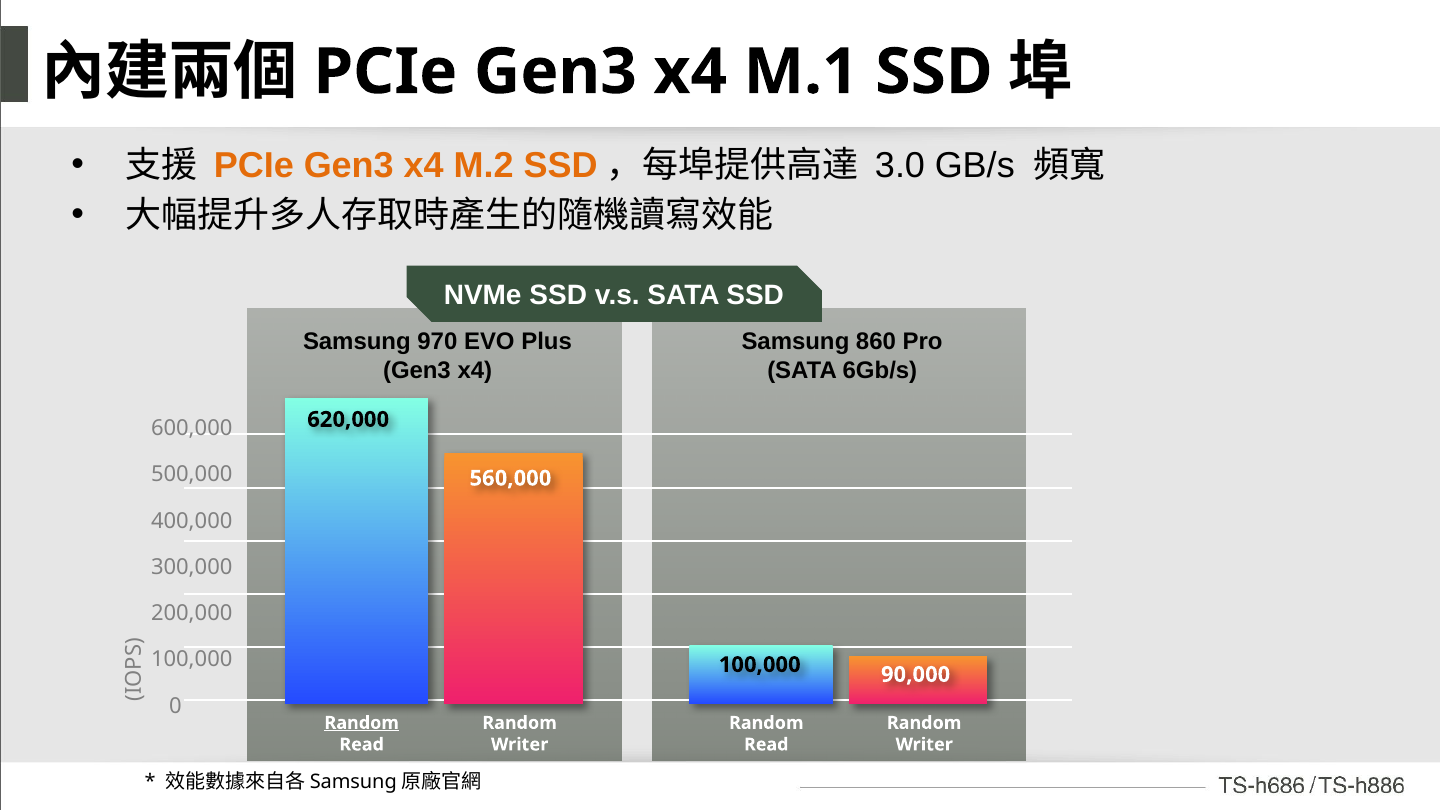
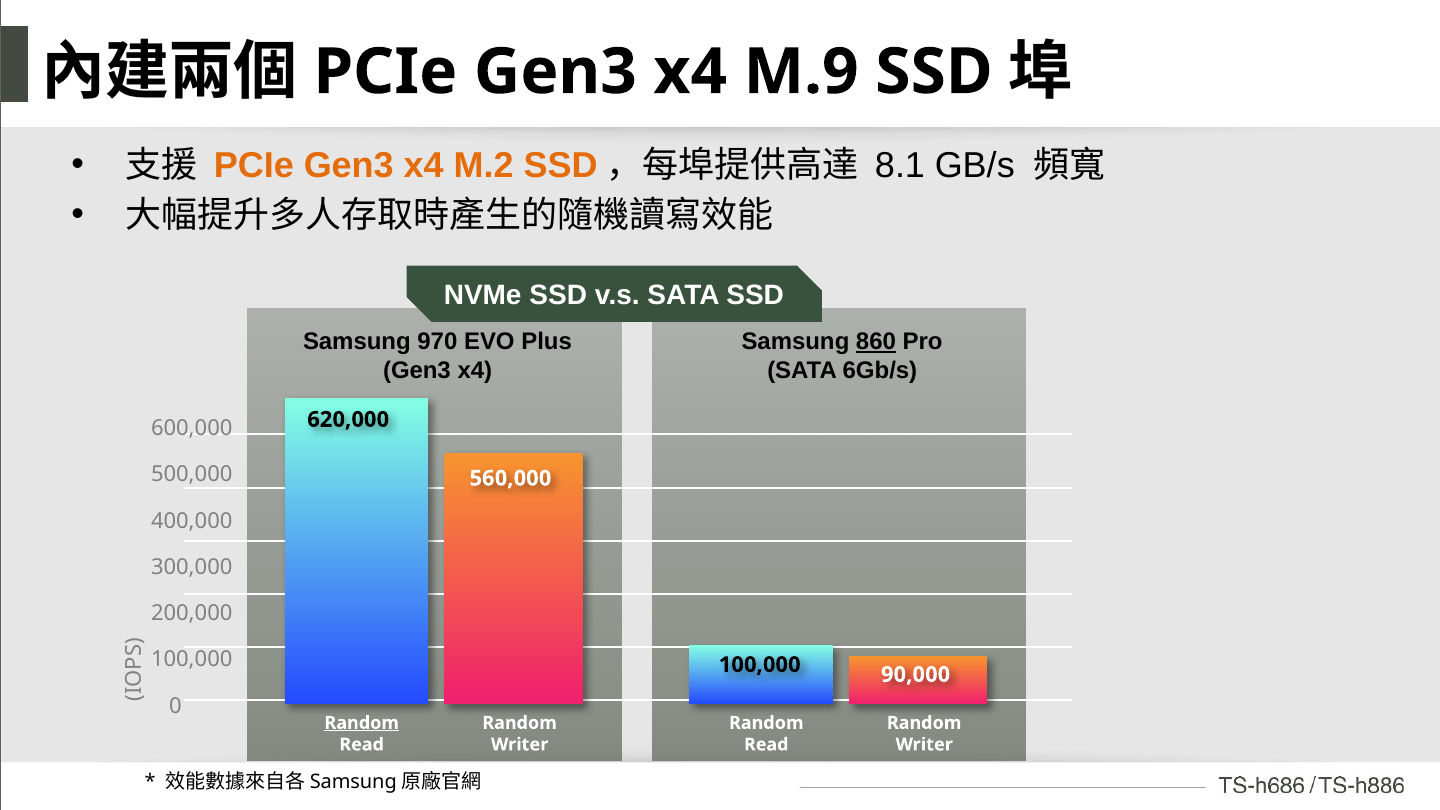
M.1: M.1 -> M.9
3.0: 3.0 -> 8.1
860 underline: none -> present
